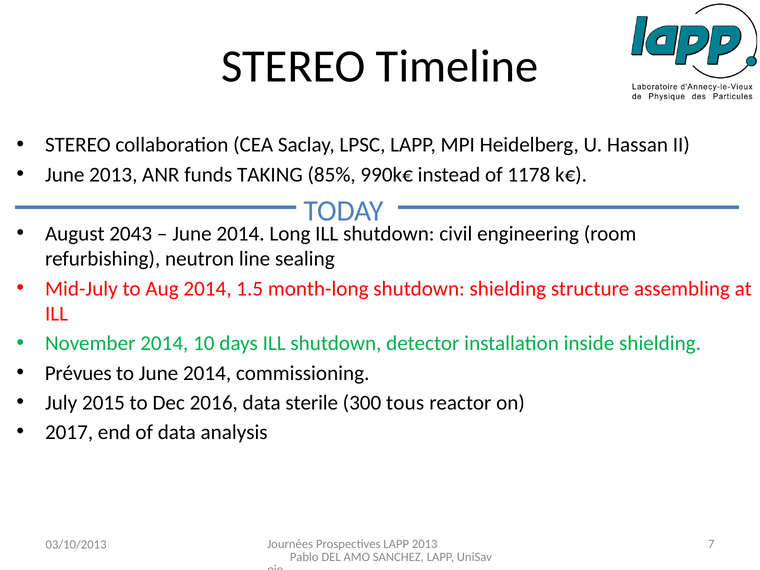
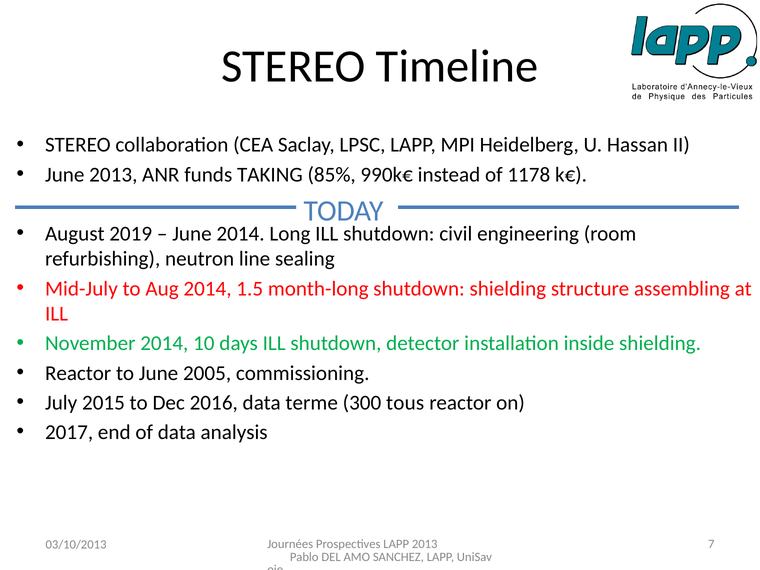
2043: 2043 -> 2019
Prévues at (78, 373): Prévues -> Reactor
to June 2014: 2014 -> 2005
sterile: sterile -> terme
